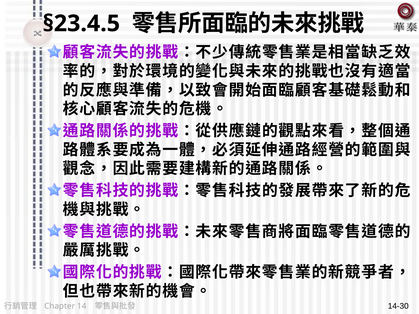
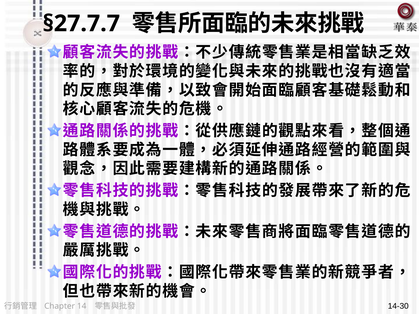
§23.4.5: §23.4.5 -> §27.7.7
